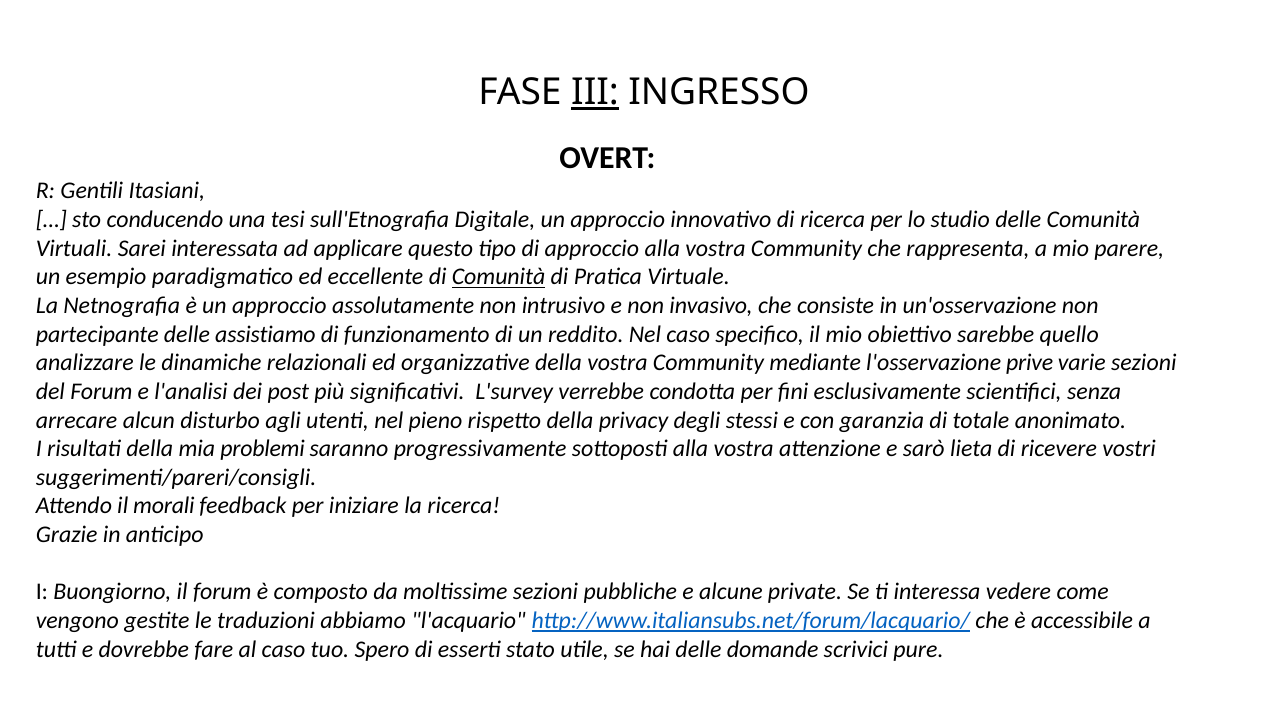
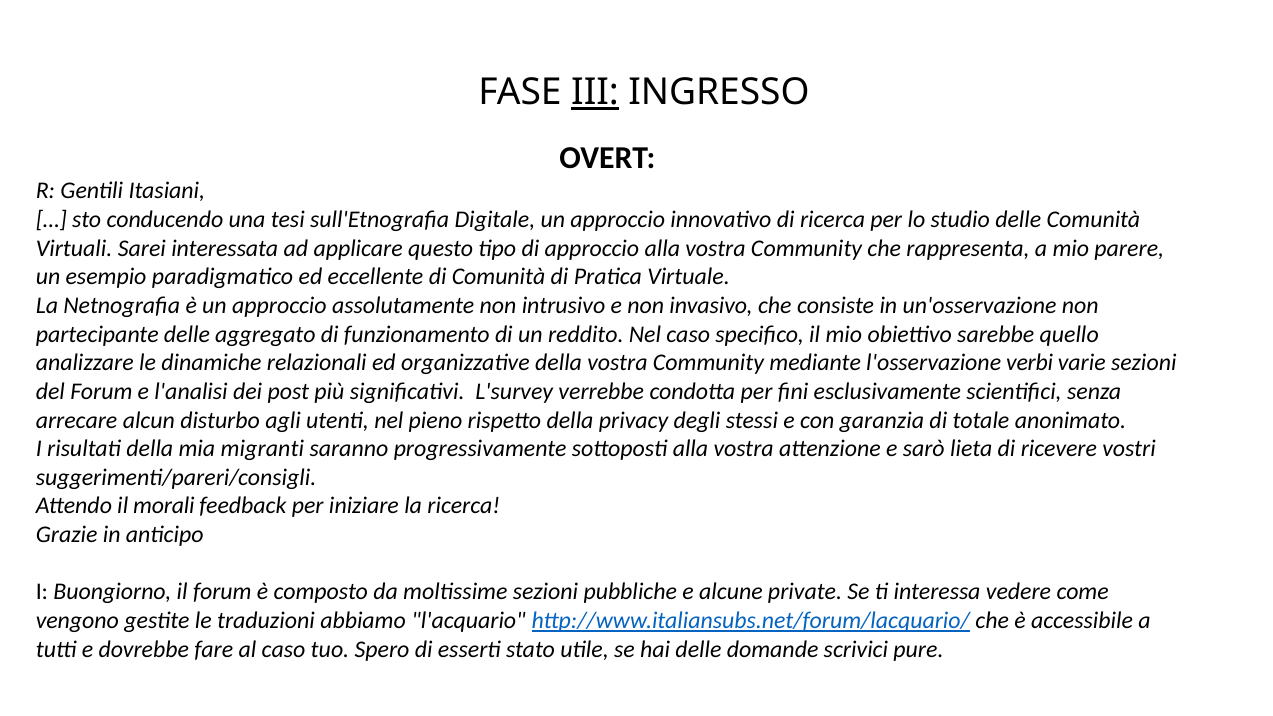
Comunità at (499, 277) underline: present -> none
assistiamo: assistiamo -> aggregato
prive: prive -> verbi
problemi: problemi -> migranti
